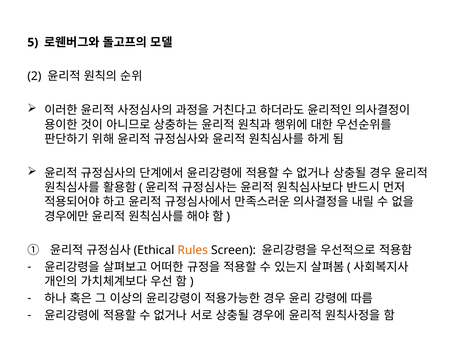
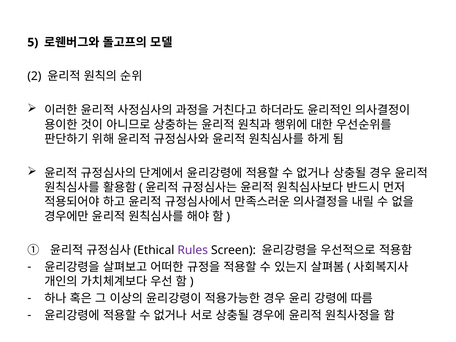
Rules colour: orange -> purple
